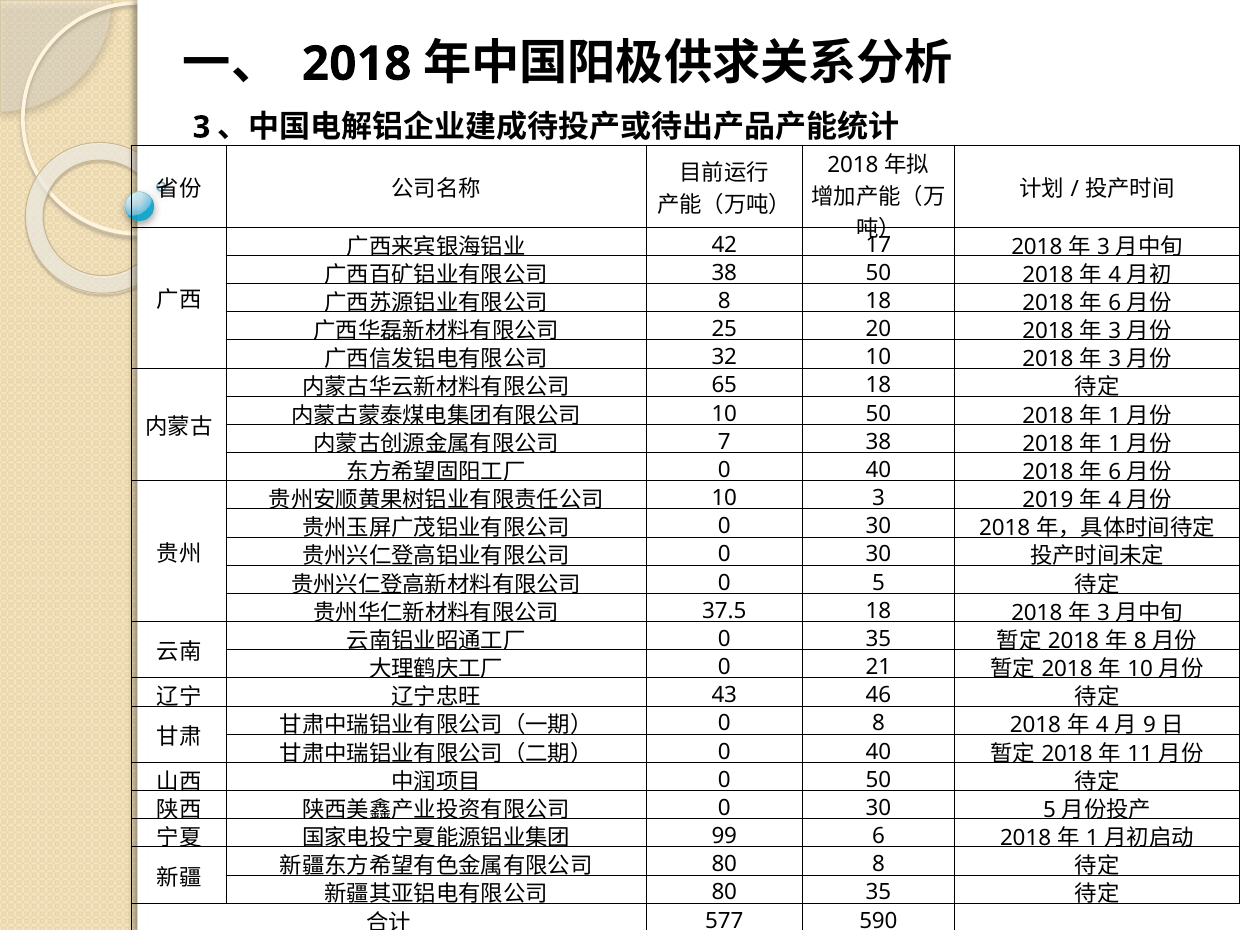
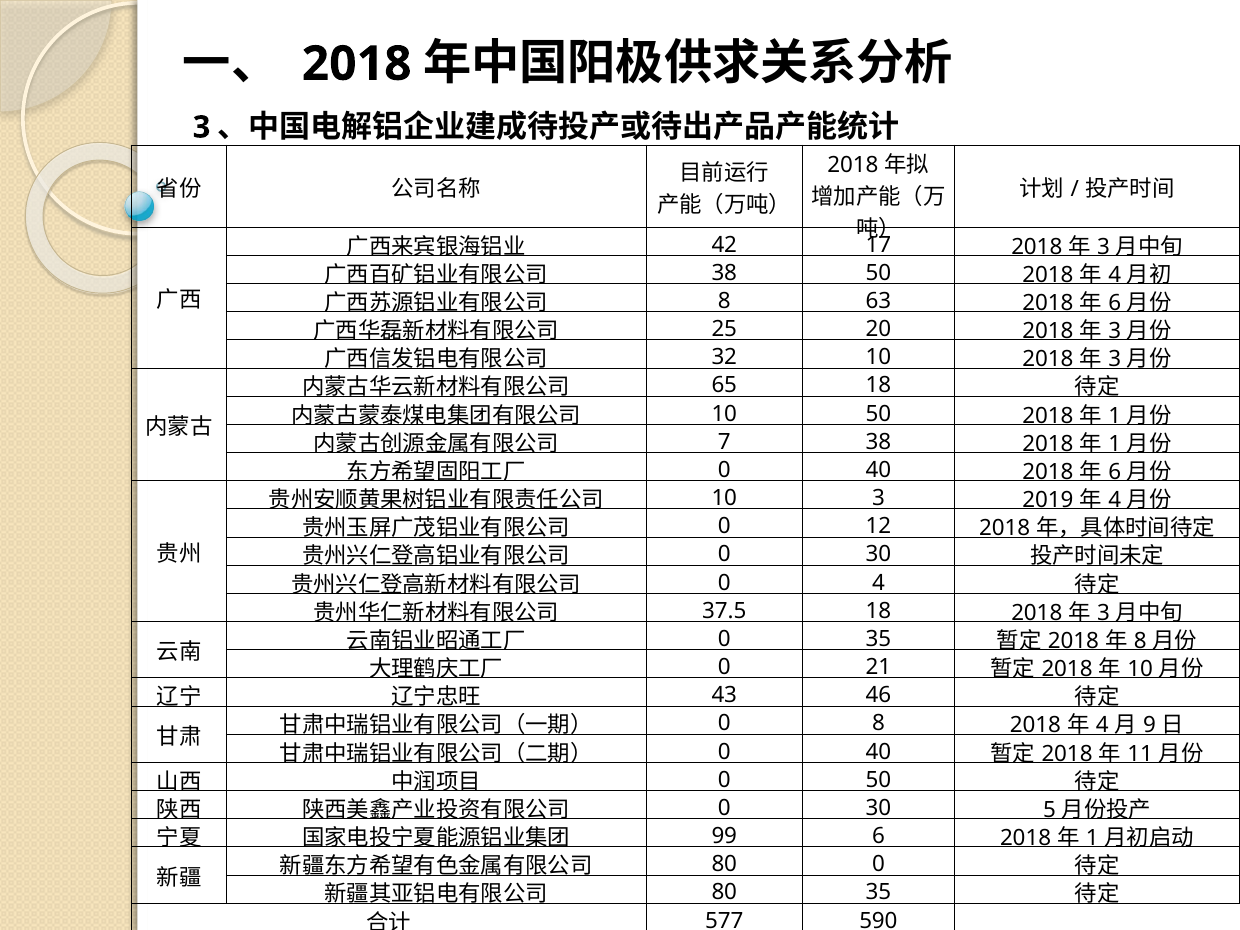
8 18: 18 -> 63
30 at (878, 526): 30 -> 12
0 5: 5 -> 4
80 8: 8 -> 0
